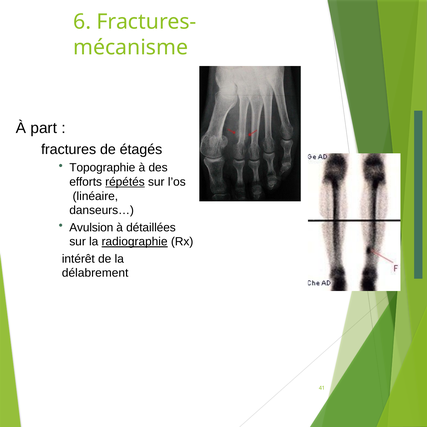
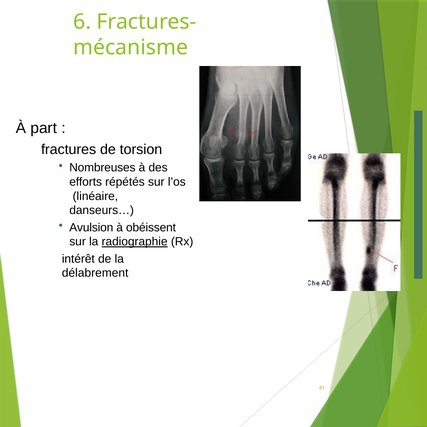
étagés: étagés -> torsion
Topographie: Topographie -> Nombreuses
répétés underline: present -> none
détaillées: détaillées -> obéissent
